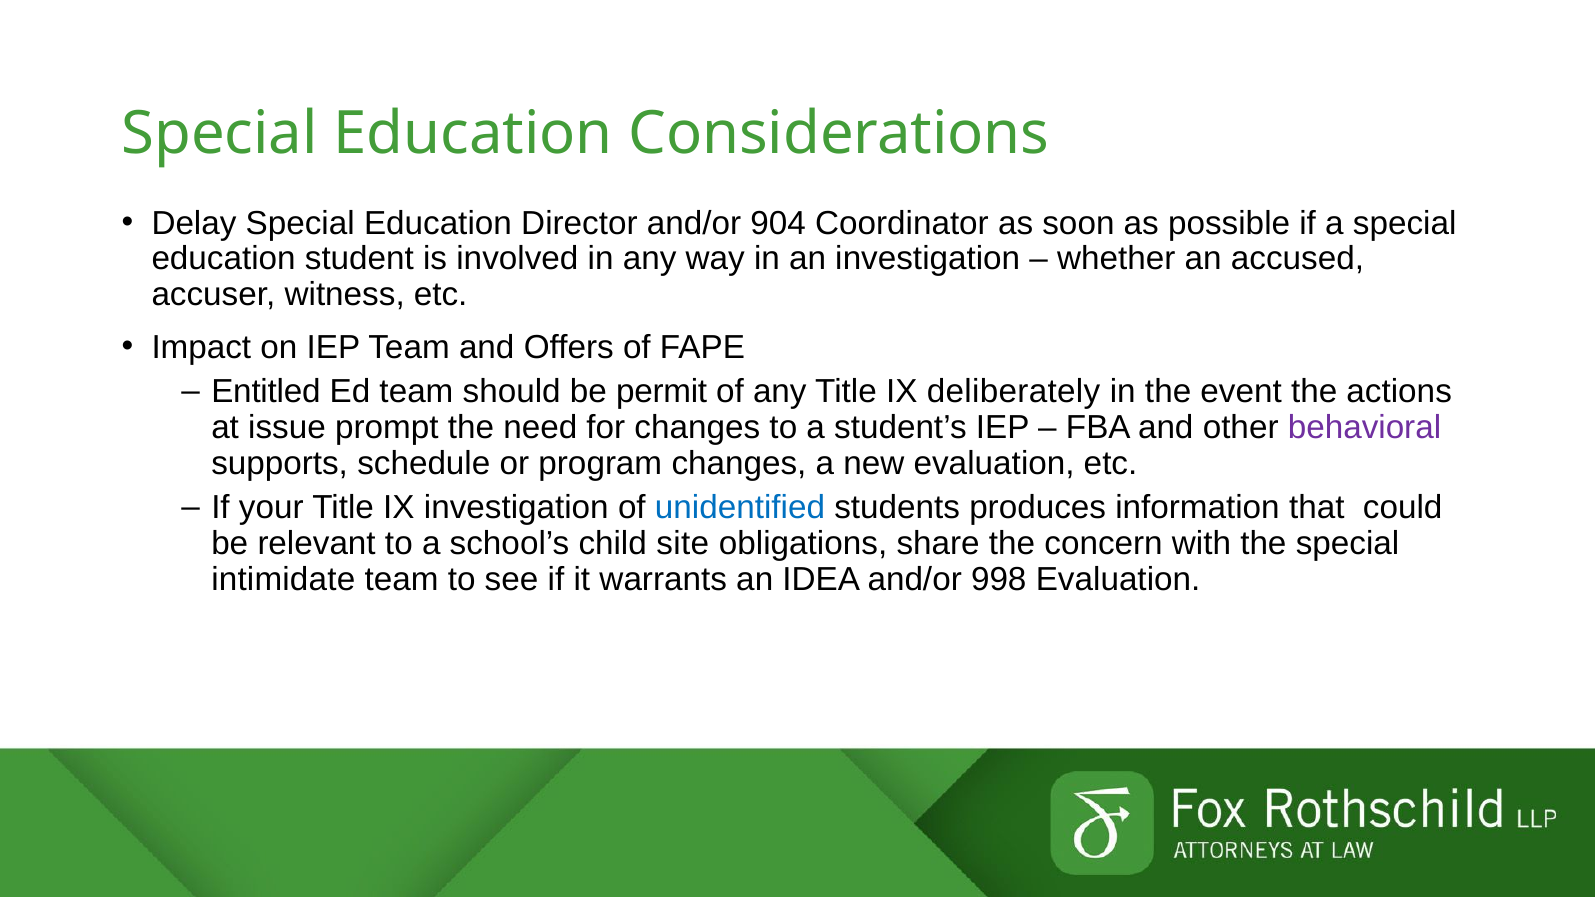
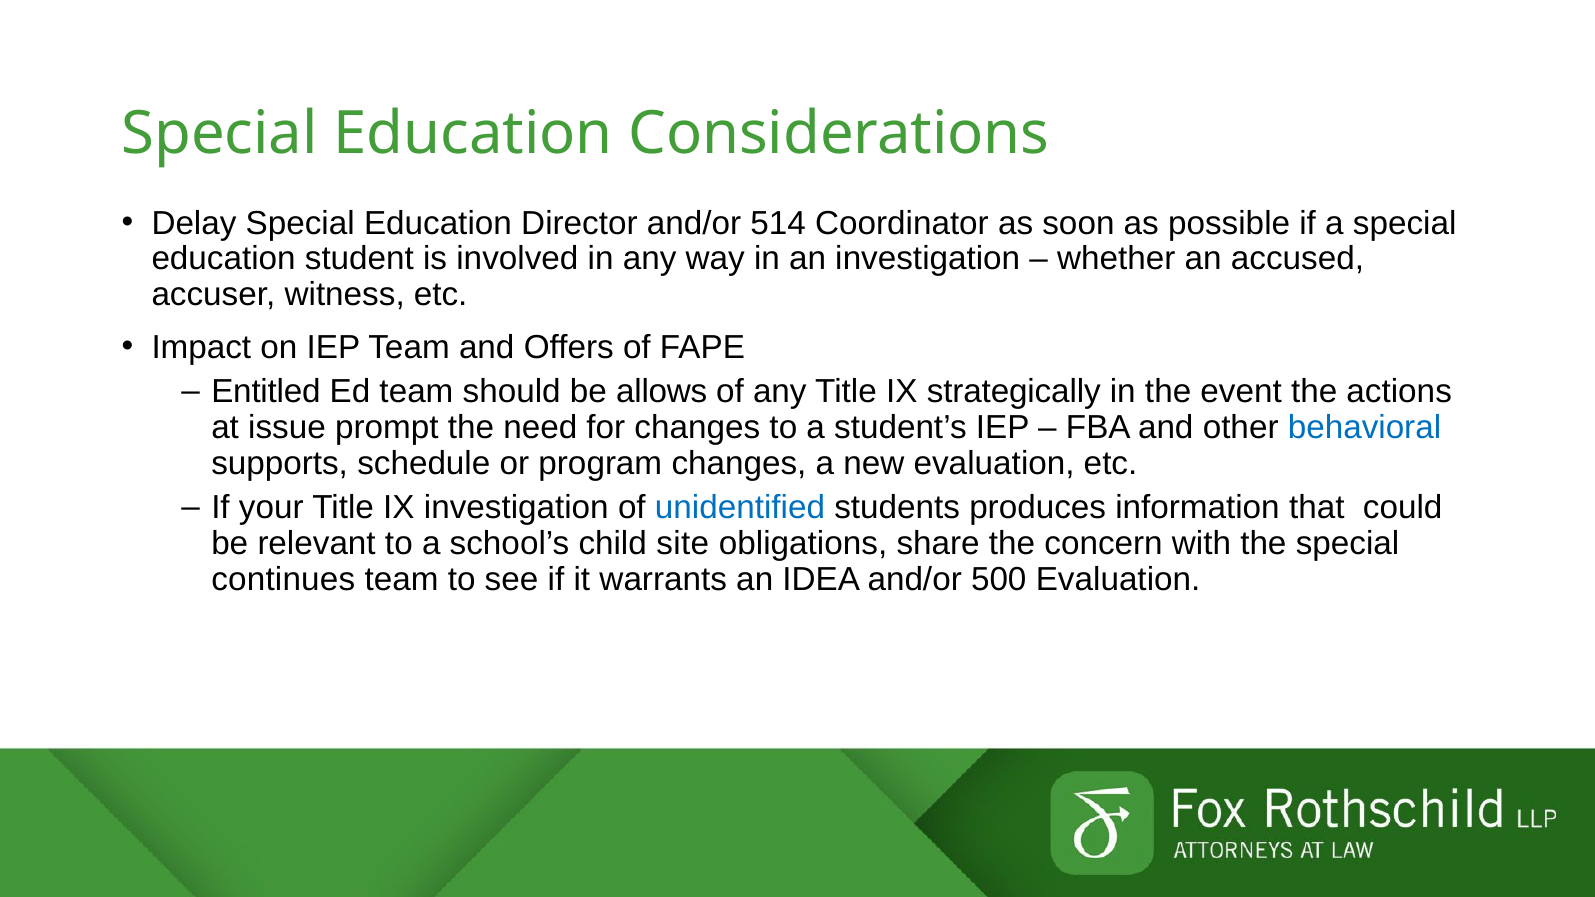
904: 904 -> 514
permit: permit -> allows
deliberately: deliberately -> strategically
behavioral colour: purple -> blue
intimidate: intimidate -> continues
998: 998 -> 500
